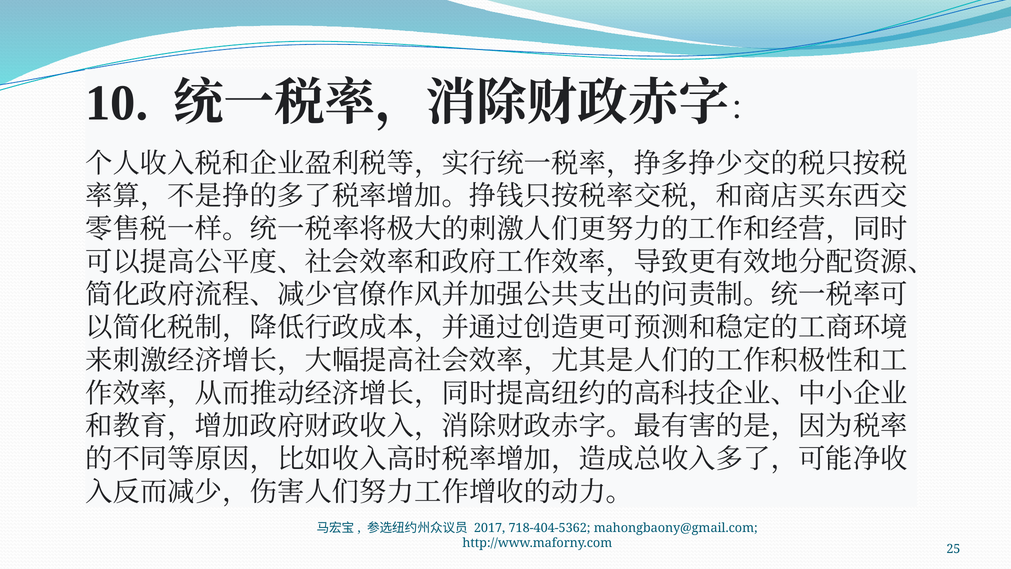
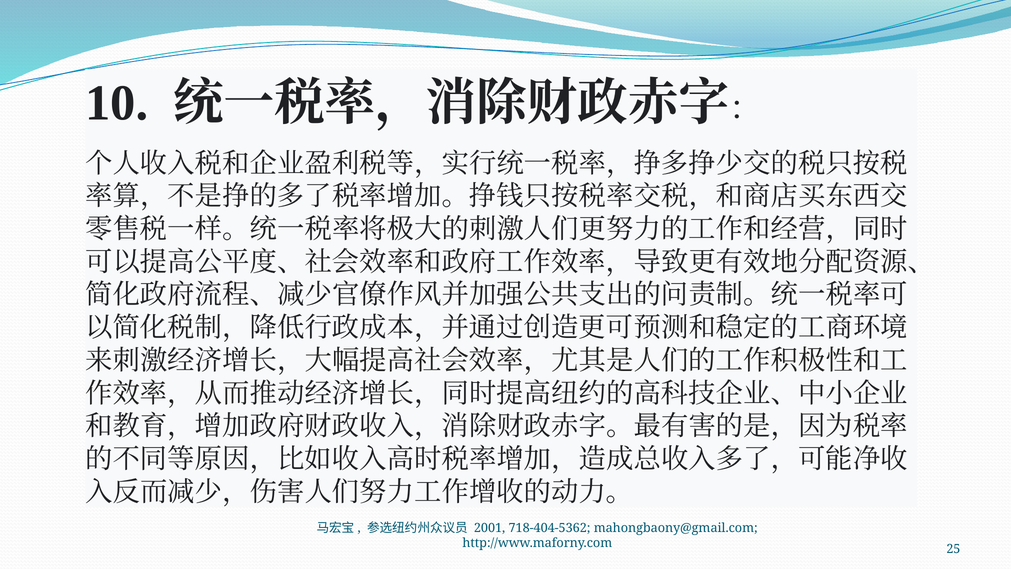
2017: 2017 -> 2001
